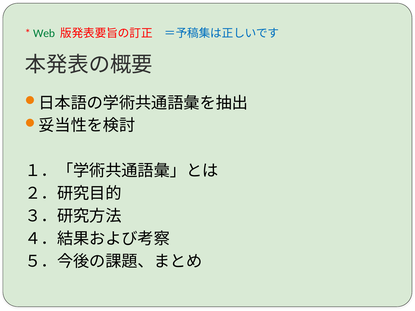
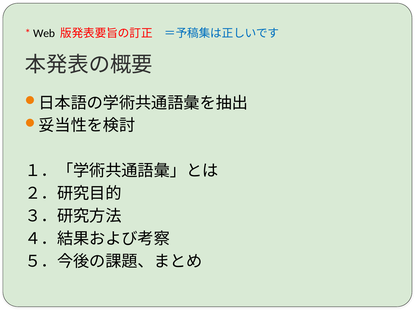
Web colour: green -> black
